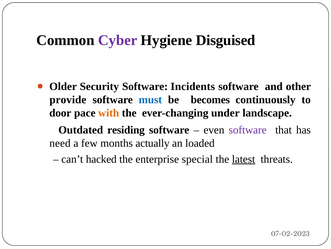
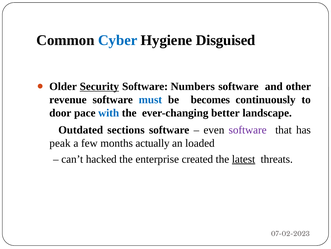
Cyber colour: purple -> blue
Security underline: none -> present
Incidents: Incidents -> Numbers
provide: provide -> revenue
with colour: orange -> blue
under: under -> better
residing: residing -> sections
need: need -> peak
special: special -> created
